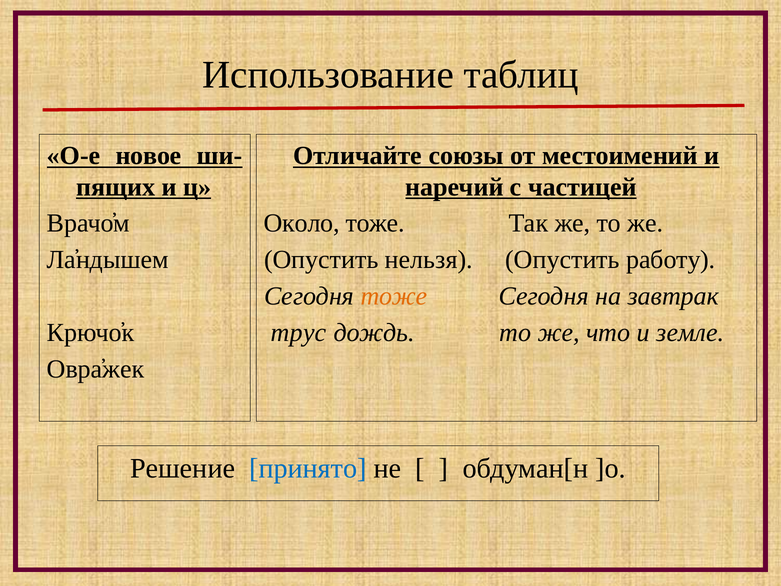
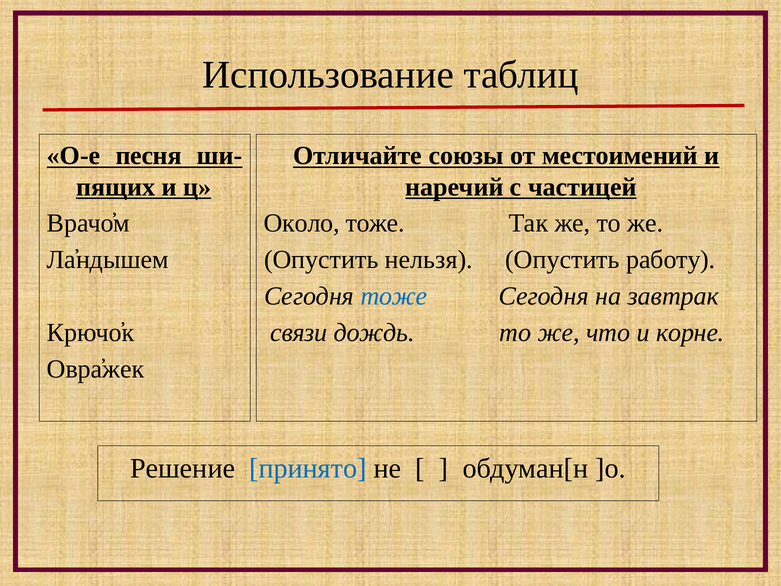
новое: новое -> песня
тоже at (394, 296) colour: orange -> blue
трус: трус -> связи
земле: земле -> корне
